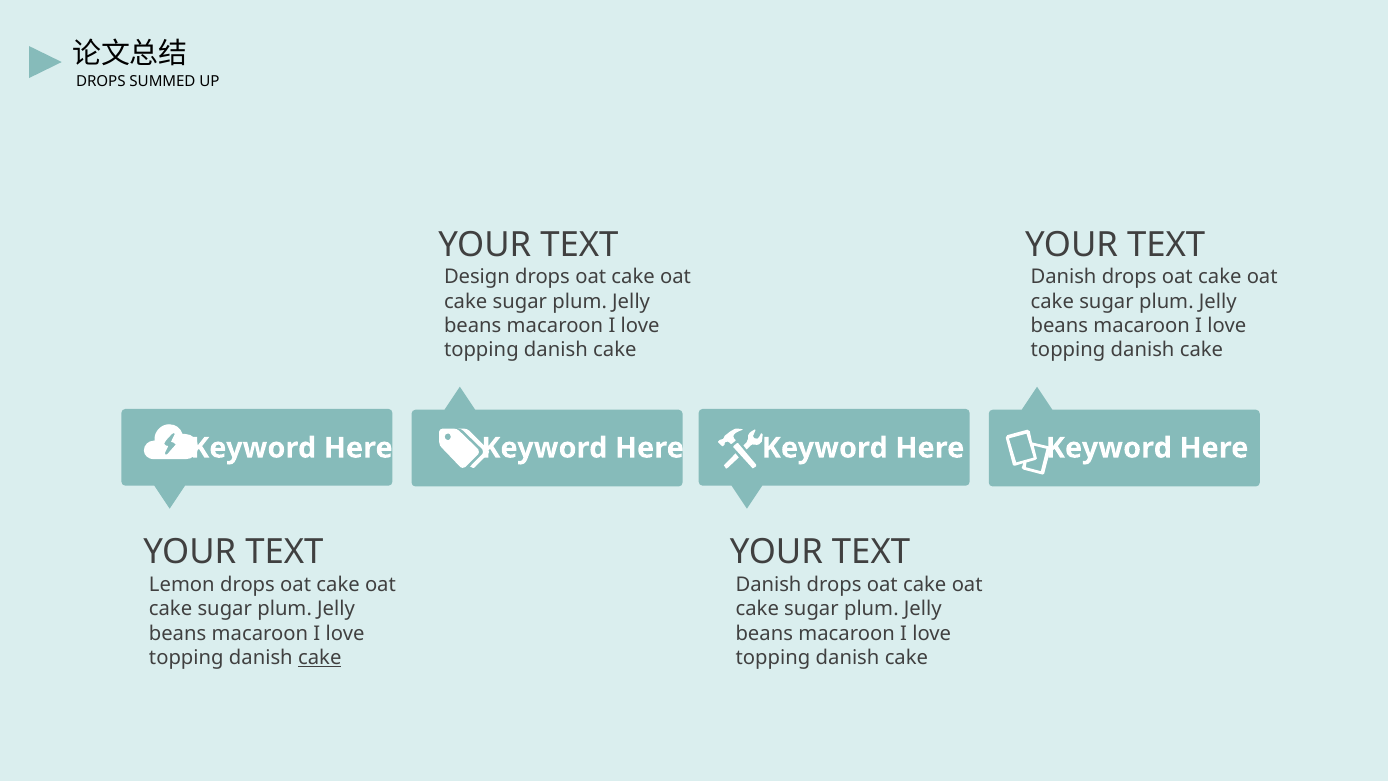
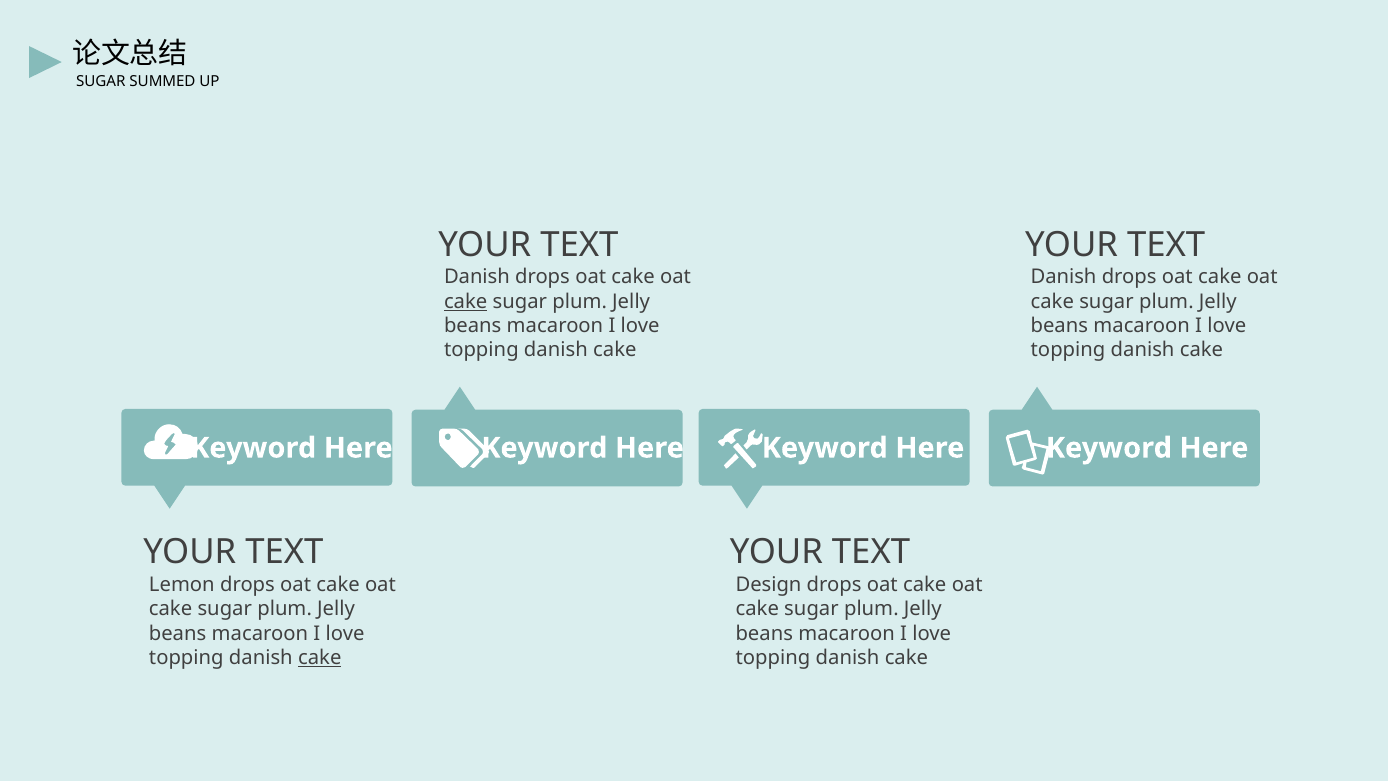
DROPS at (101, 81): DROPS -> SUGAR
Design at (477, 277): Design -> Danish
cake at (466, 301) underline: none -> present
Danish at (769, 585): Danish -> Design
